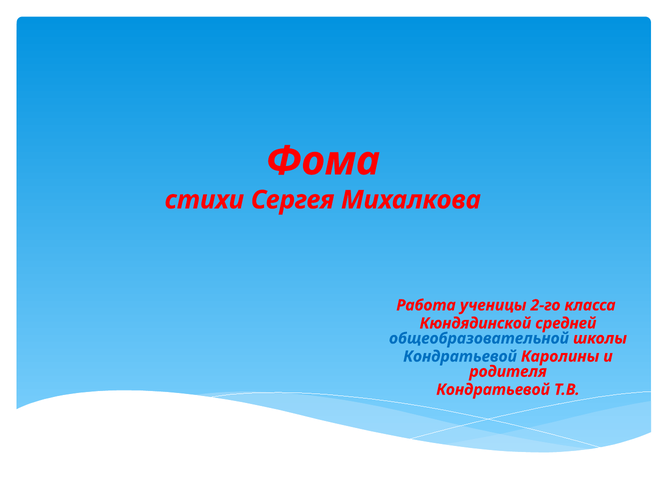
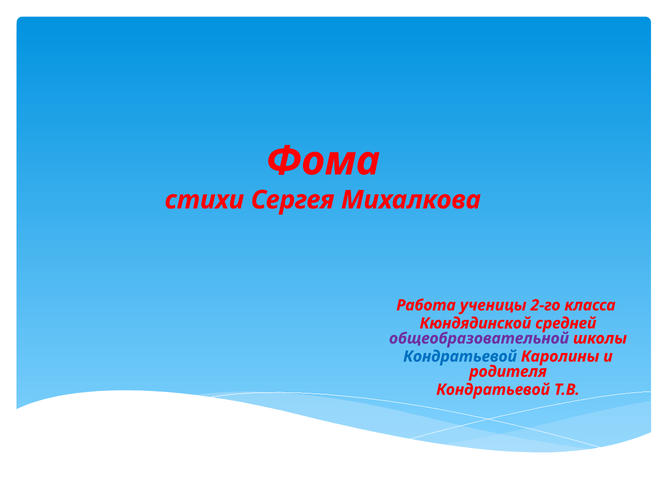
общеобразовательной colour: blue -> purple
